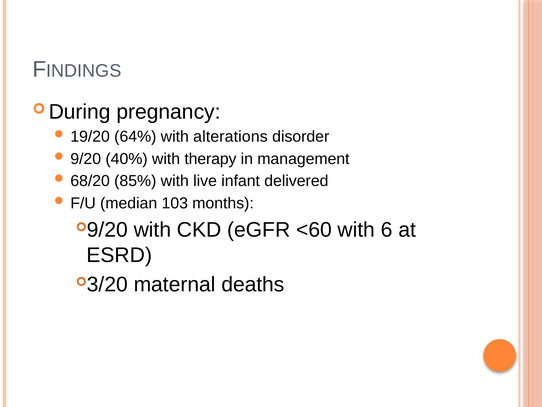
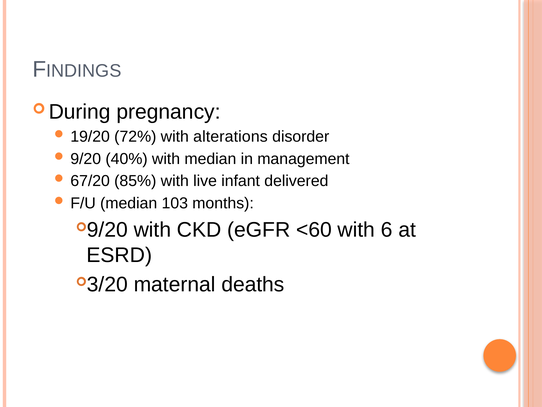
64%: 64% -> 72%
with therapy: therapy -> median
68/20: 68/20 -> 67/20
